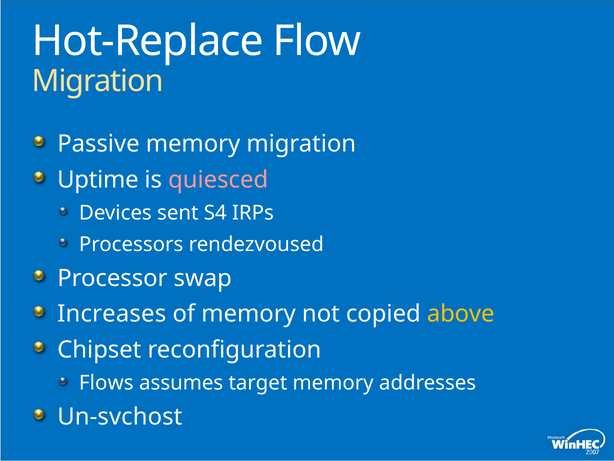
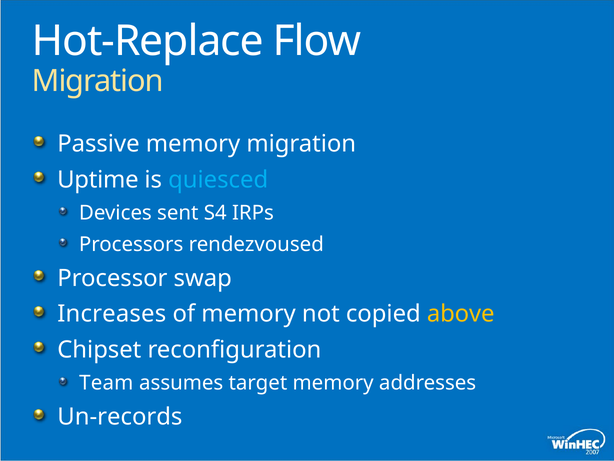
quiesced colour: pink -> light blue
Flows: Flows -> Team
Un-svchost: Un-svchost -> Un-records
